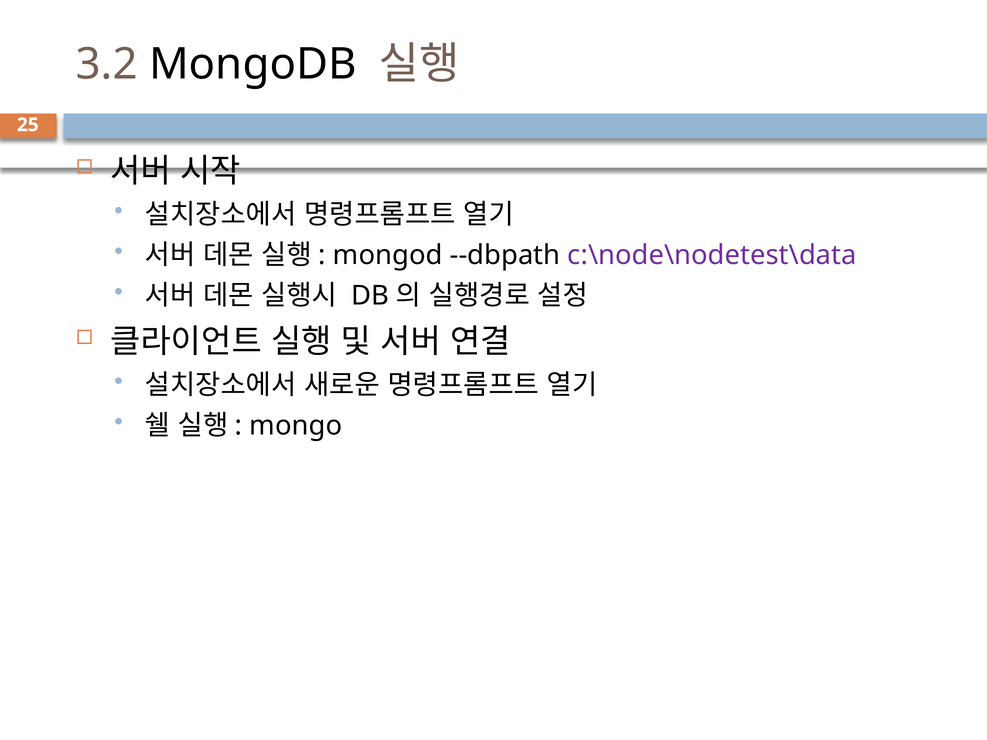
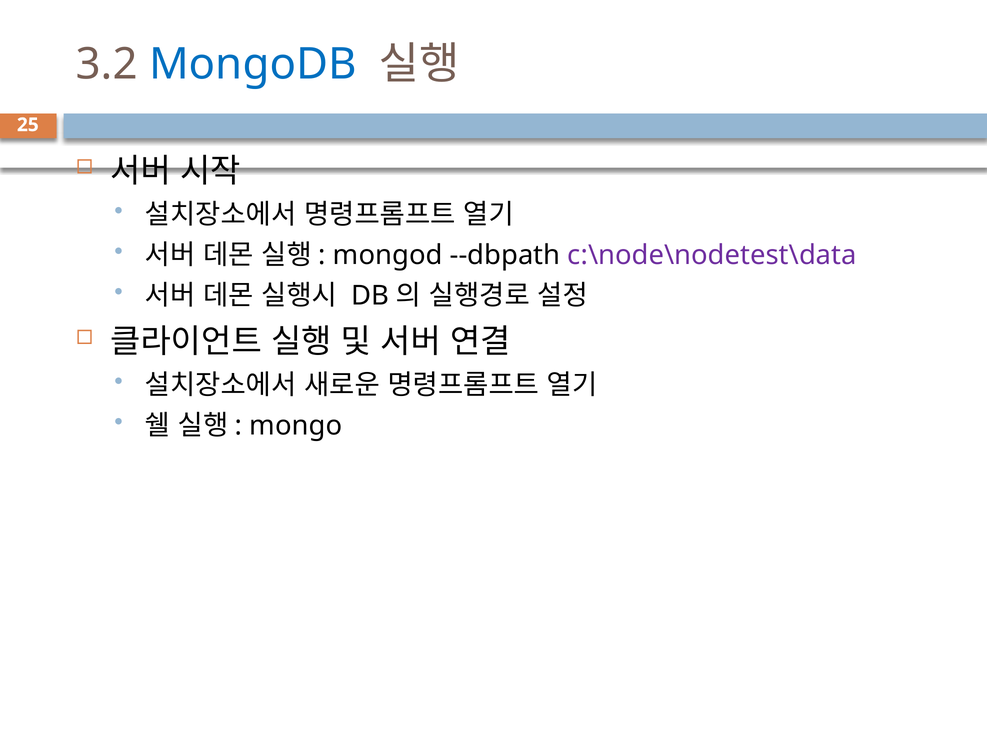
MongoDB colour: black -> blue
